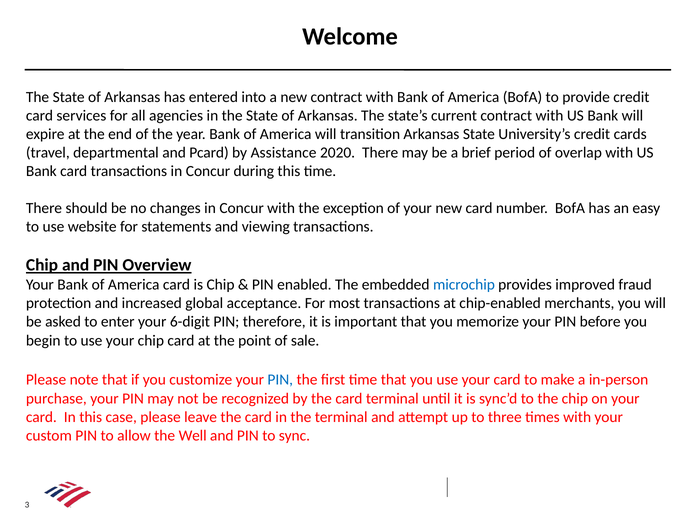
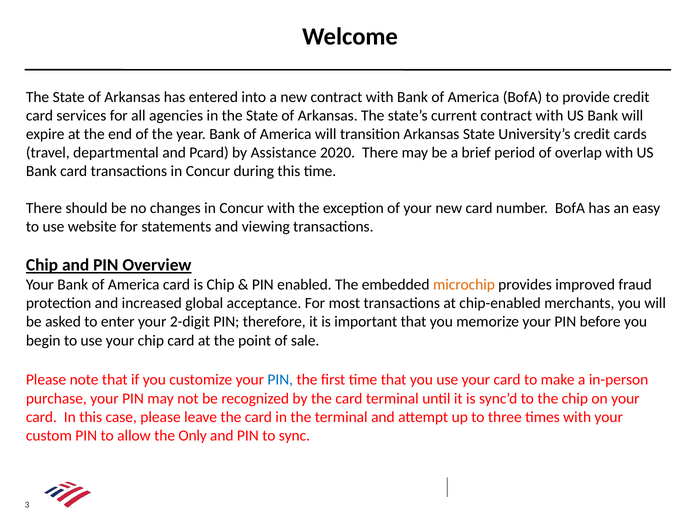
microchip colour: blue -> orange
6-digit: 6-digit -> 2-digit
Well: Well -> Only
